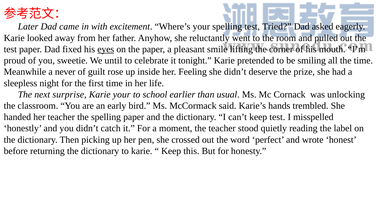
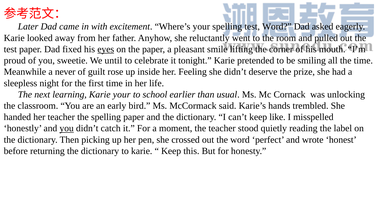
test Tried: Tried -> Word
surprise: surprise -> learning
keep test: test -> like
you at (67, 128) underline: none -> present
